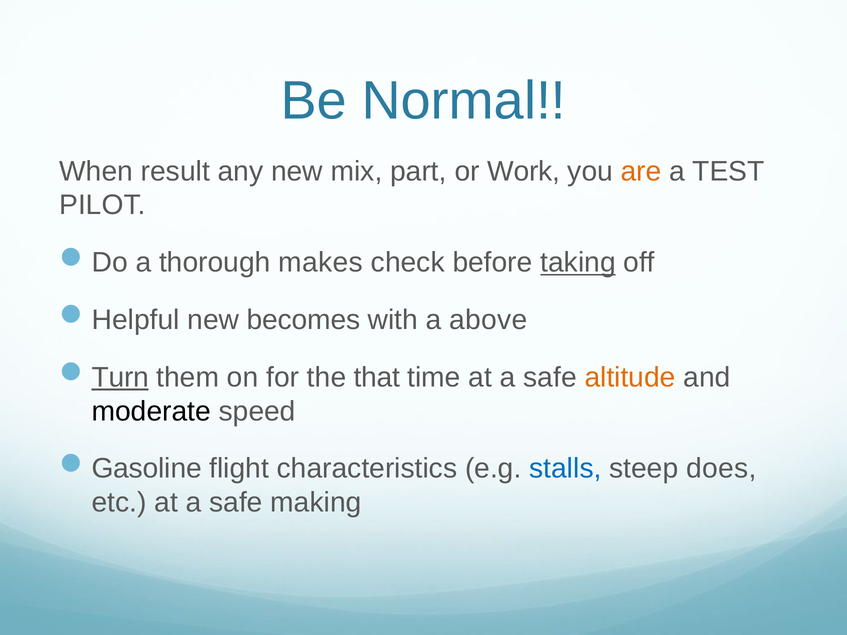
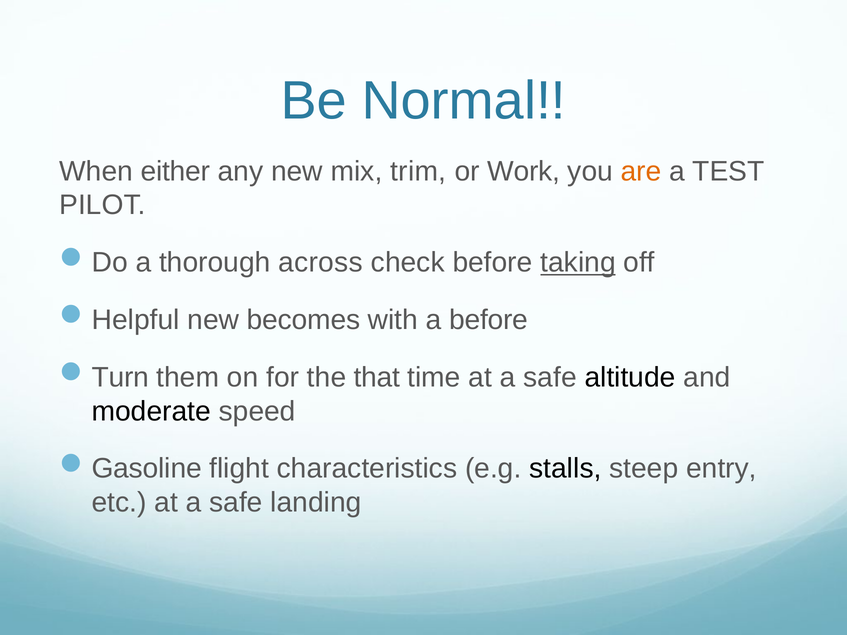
result: result -> either
part: part -> trim
makes: makes -> across
a above: above -> before
Turn underline: present -> none
altitude colour: orange -> black
stalls colour: blue -> black
does: does -> entry
making: making -> landing
